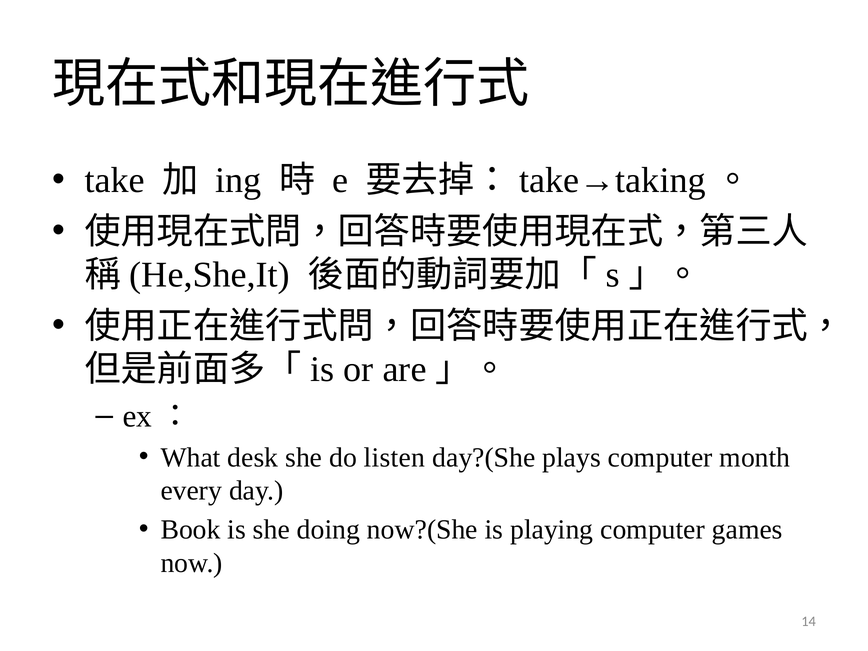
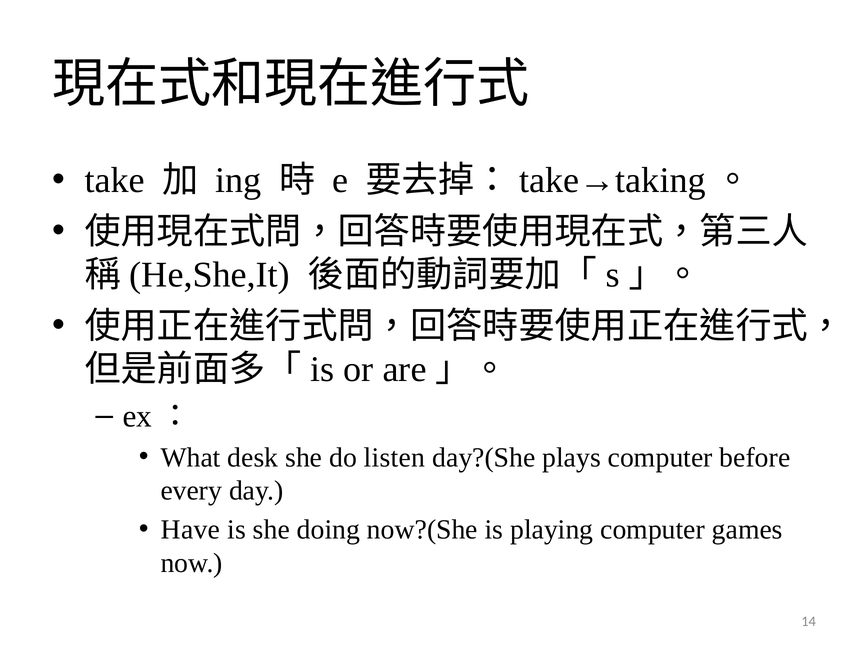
month: month -> before
Book: Book -> Have
